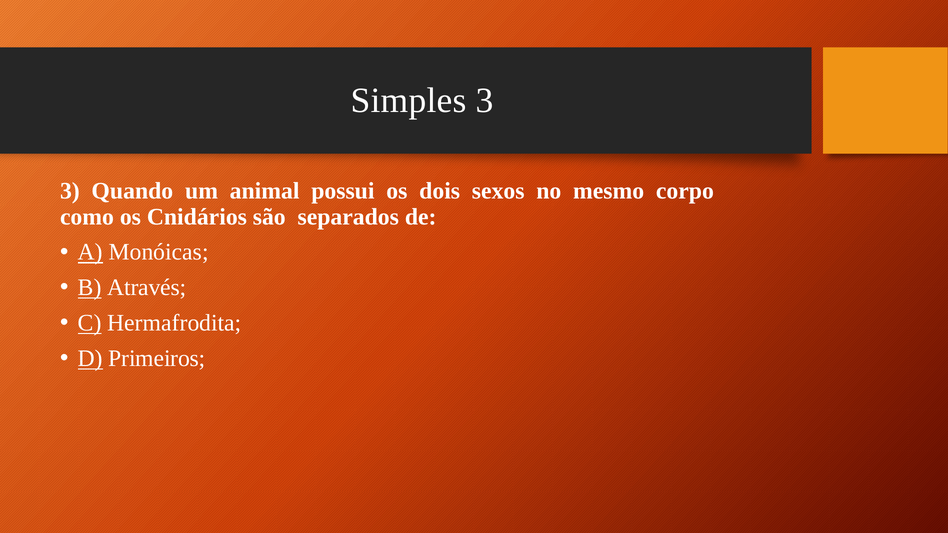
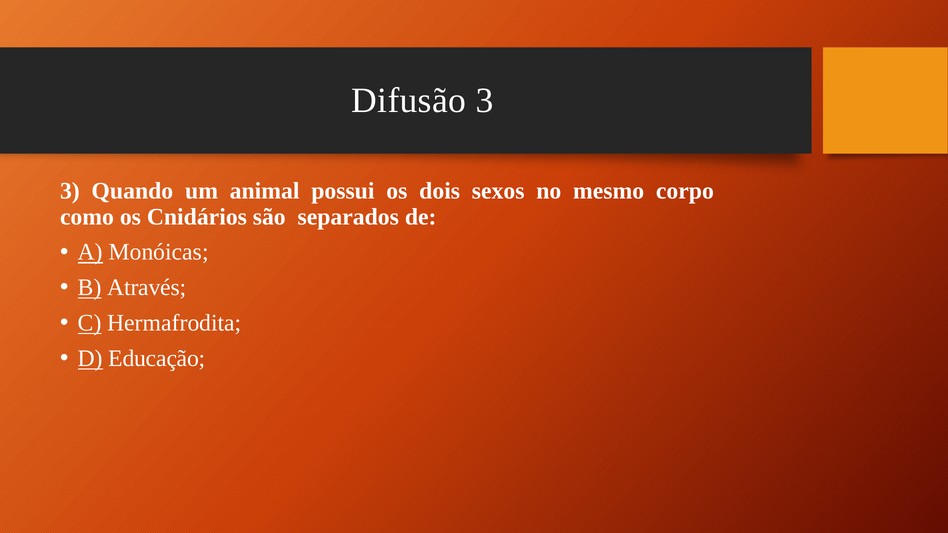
Simples: Simples -> Difusão
Primeiros: Primeiros -> Educação
